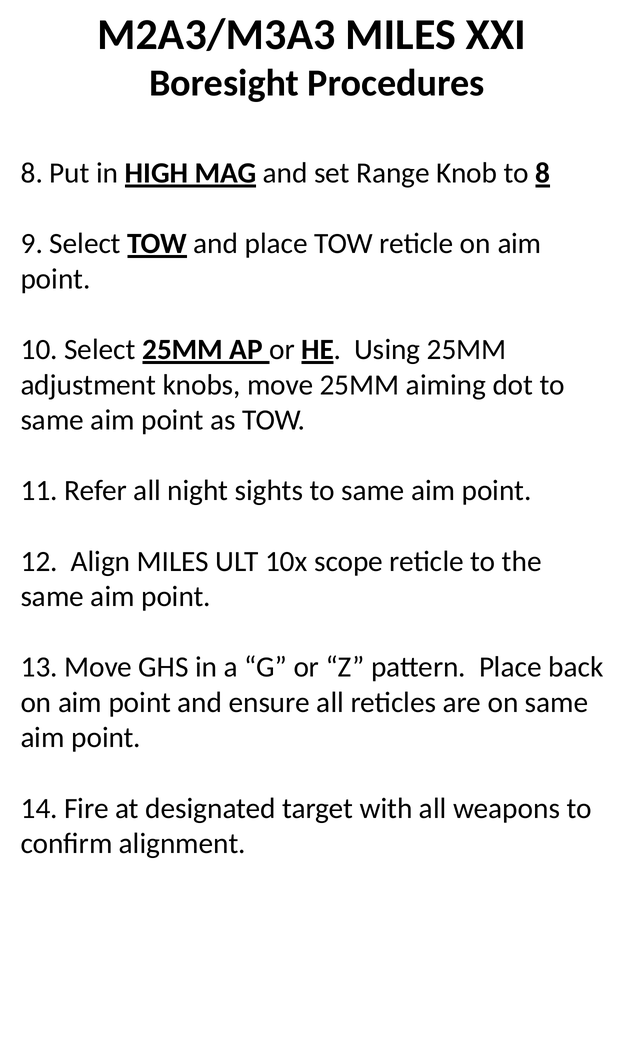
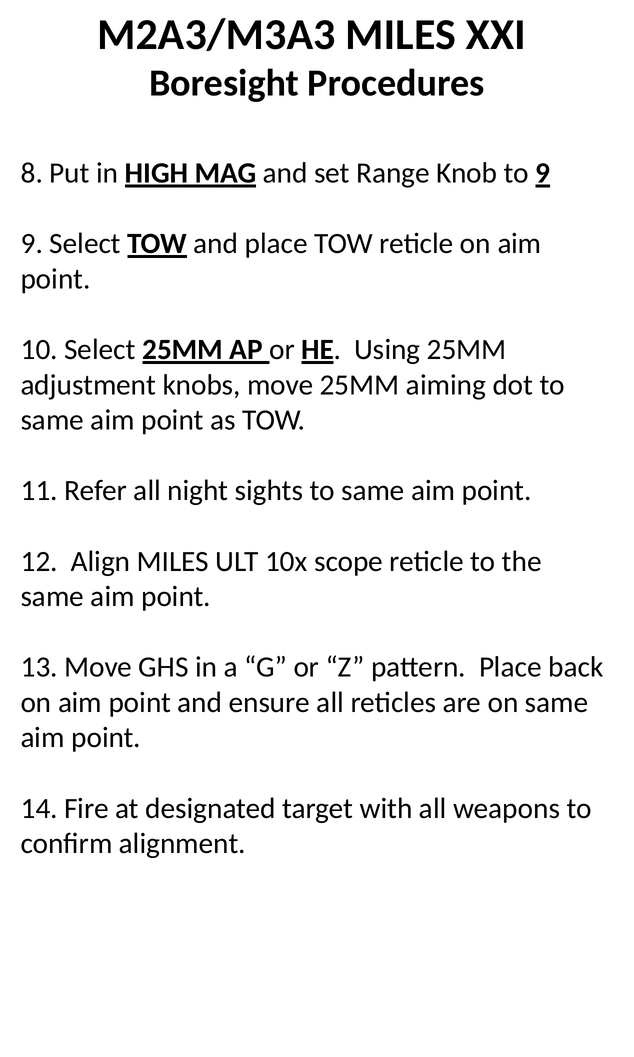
to 8: 8 -> 9
